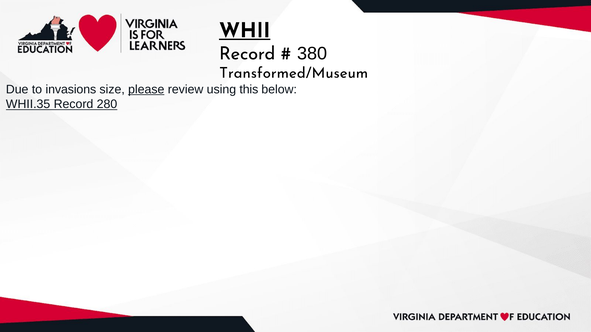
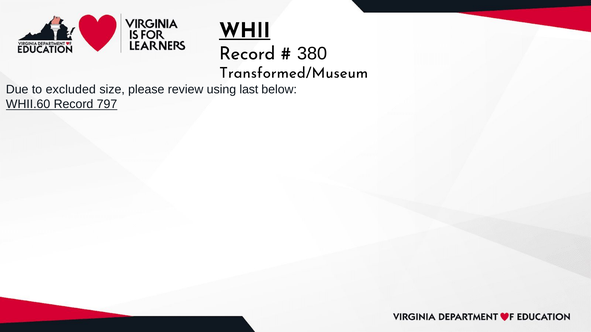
invasions: invasions -> excluded
please underline: present -> none
this: this -> last
WHII.35: WHII.35 -> WHII.60
280: 280 -> 797
